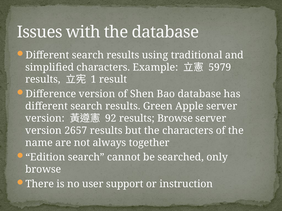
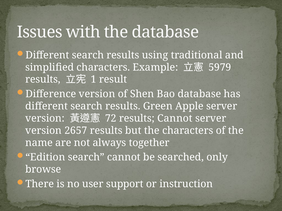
92: 92 -> 72
results Browse: Browse -> Cannot
